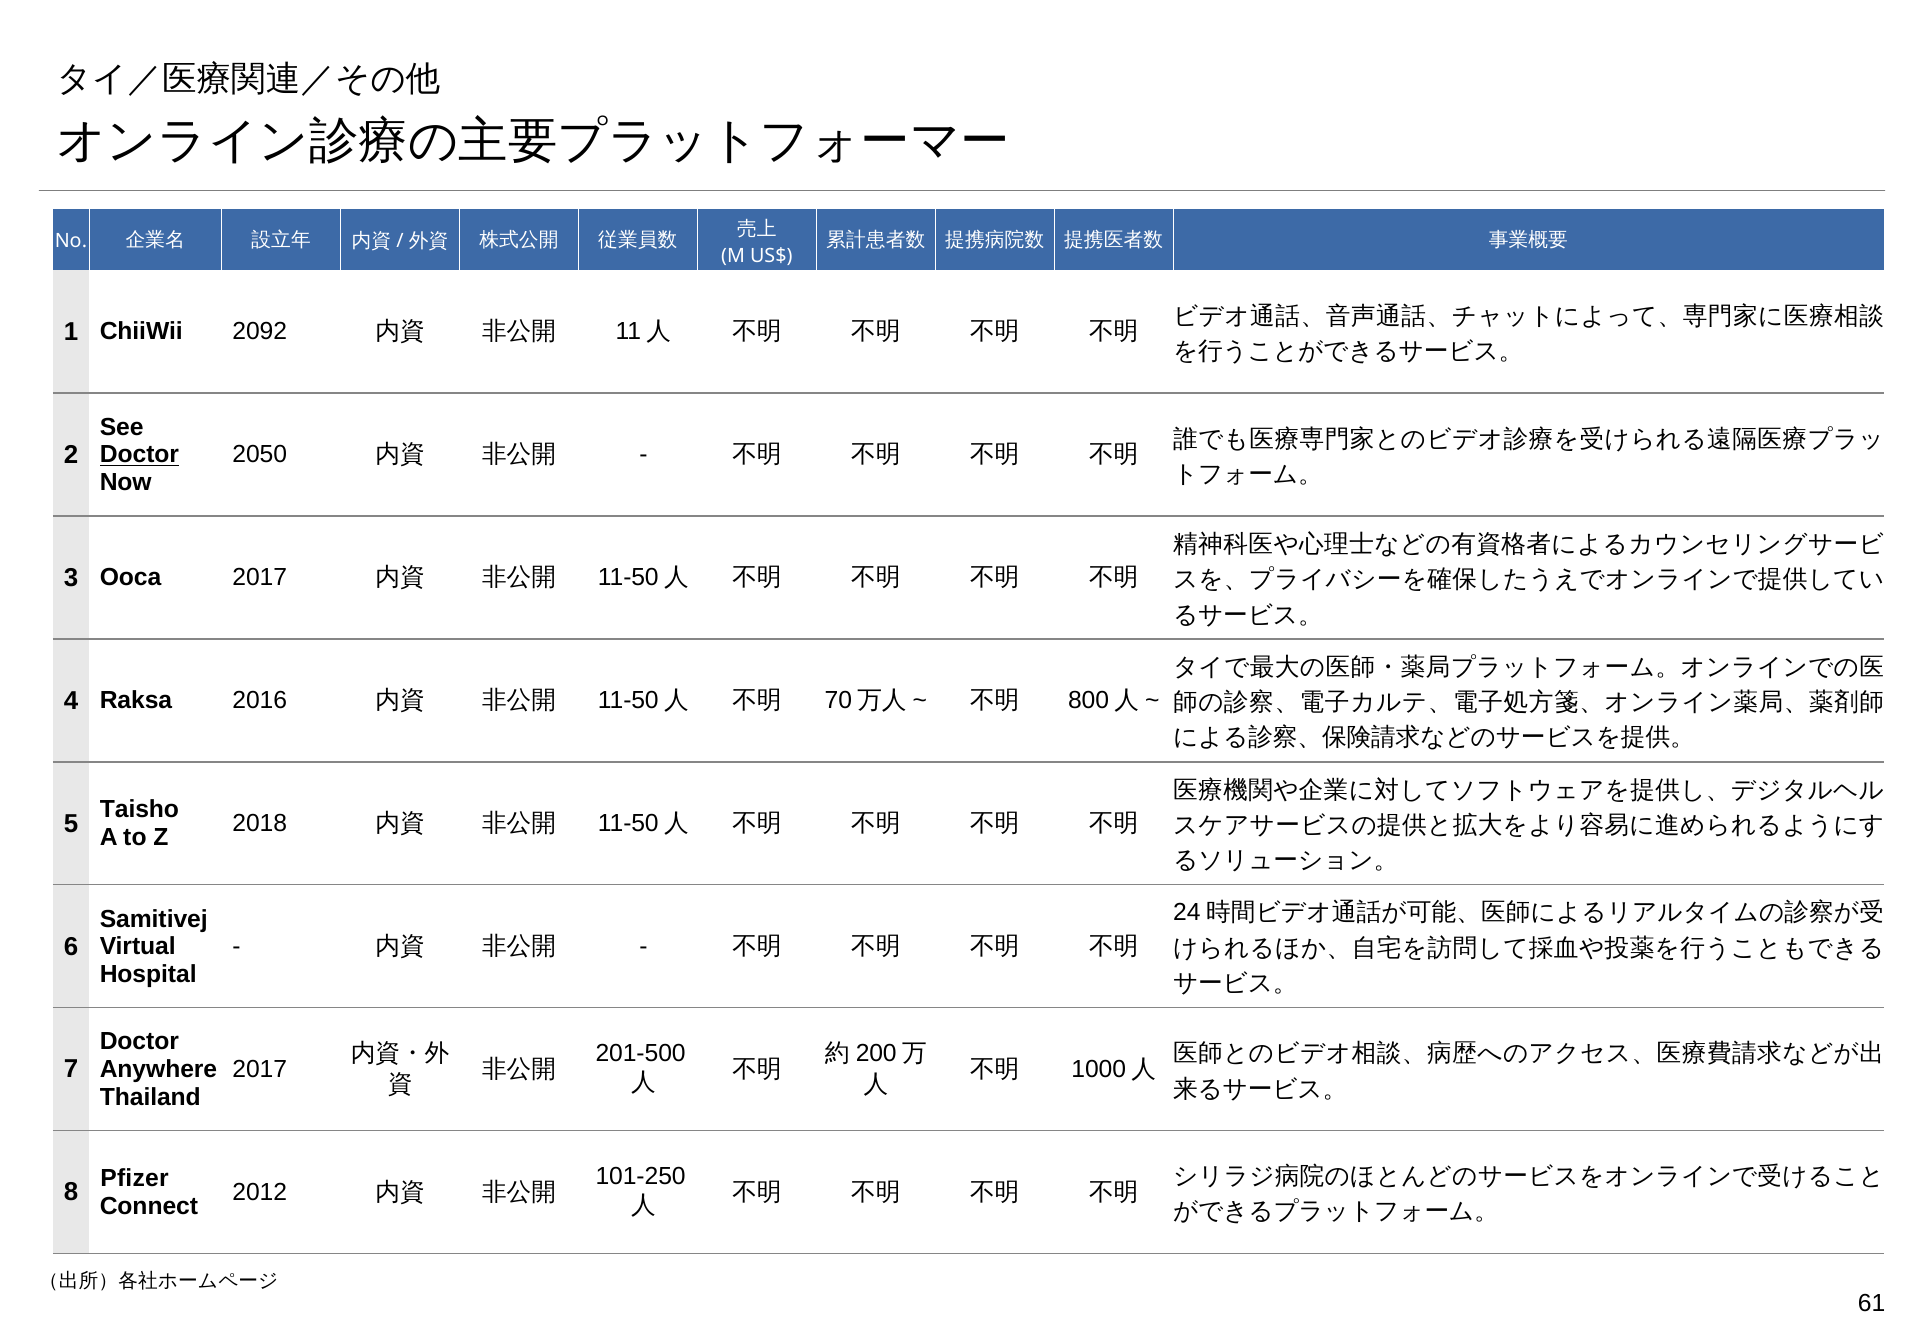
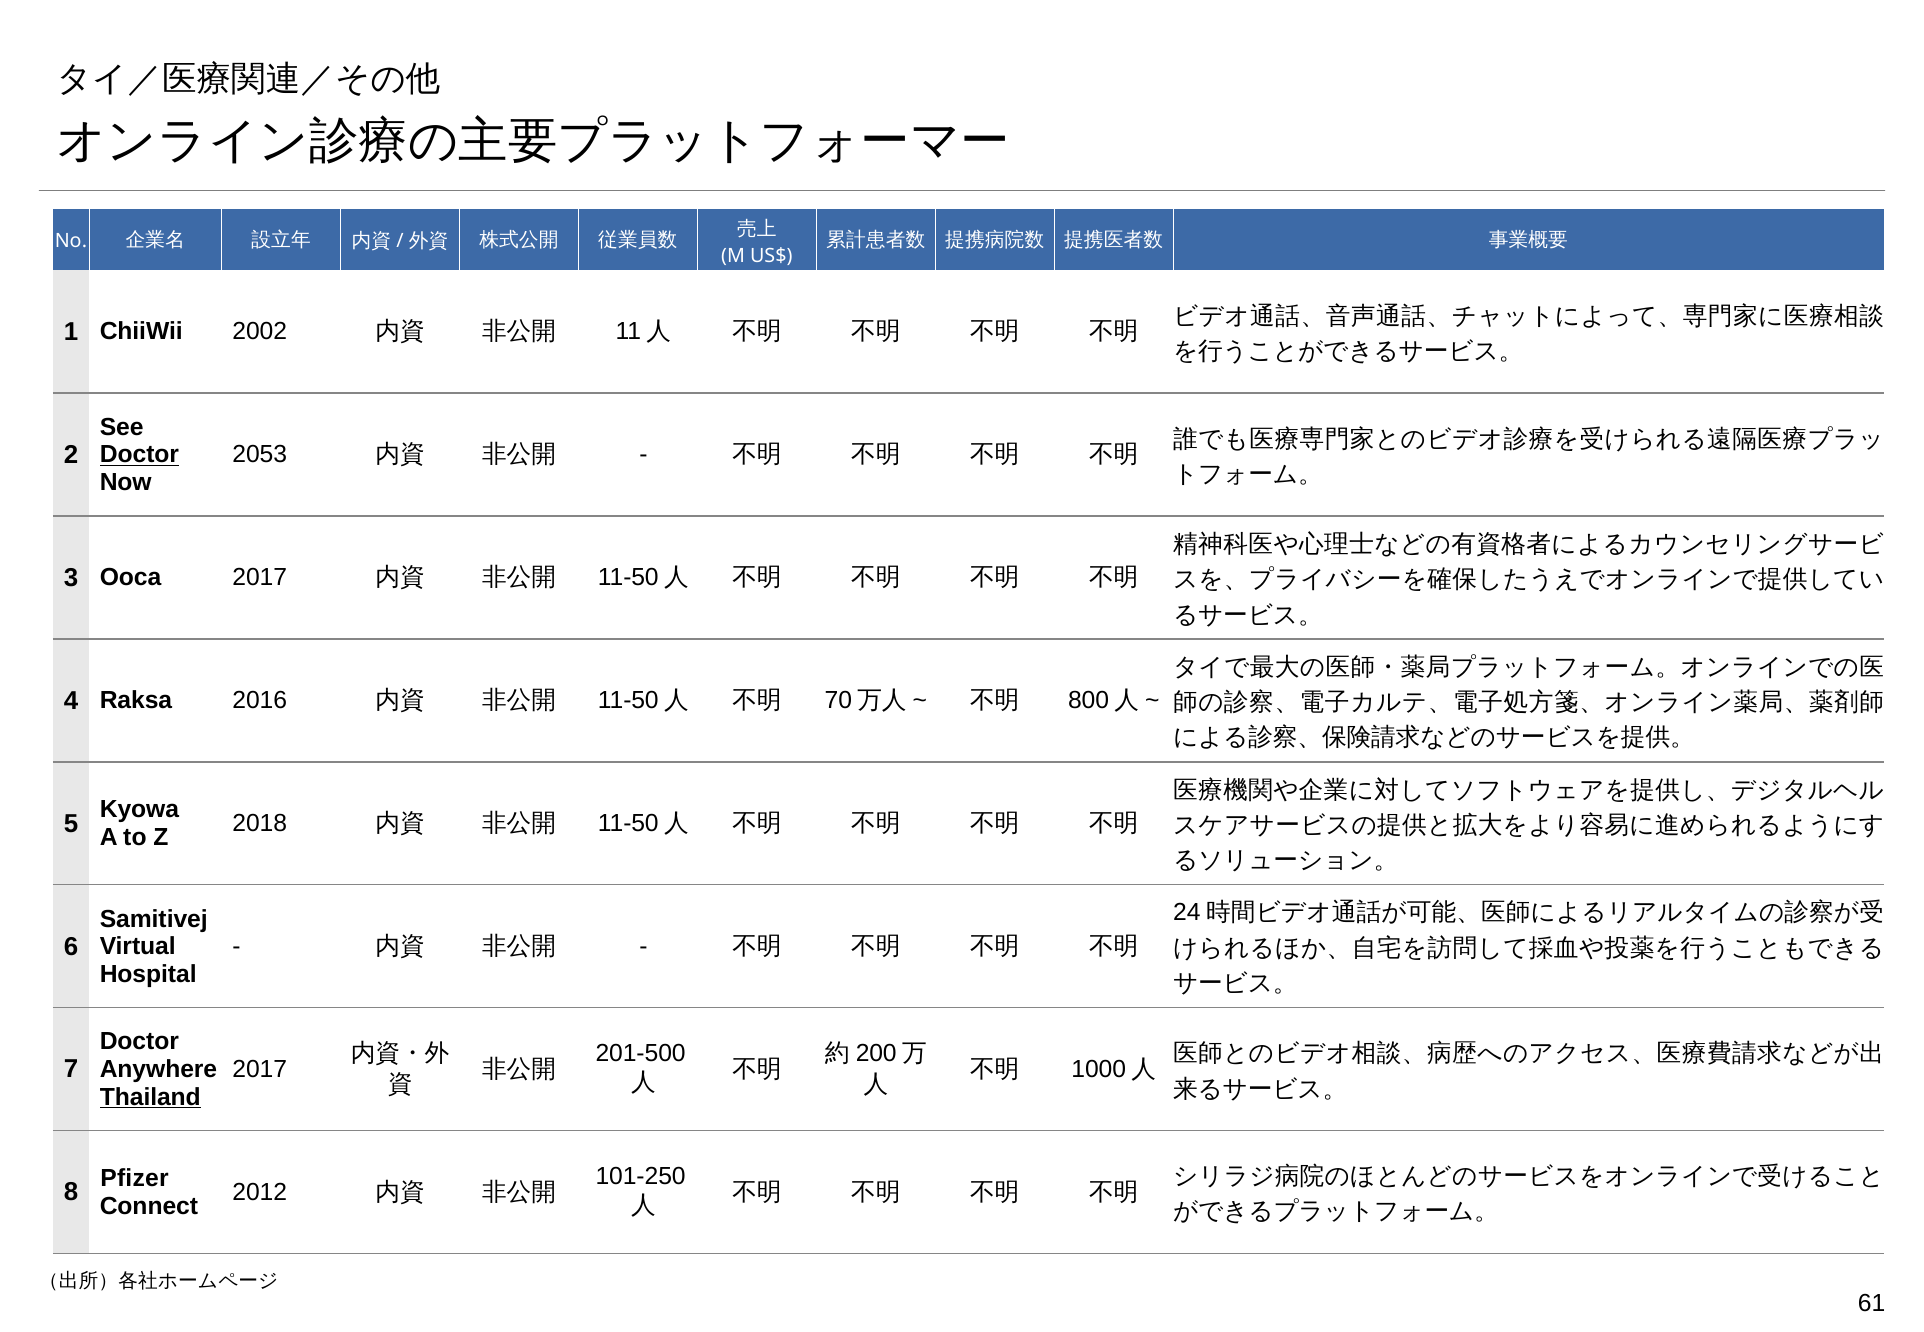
2092: 2092 -> 2002
2050: 2050 -> 2053
Taisho: Taisho -> Kyowa
Thailand underline: none -> present
